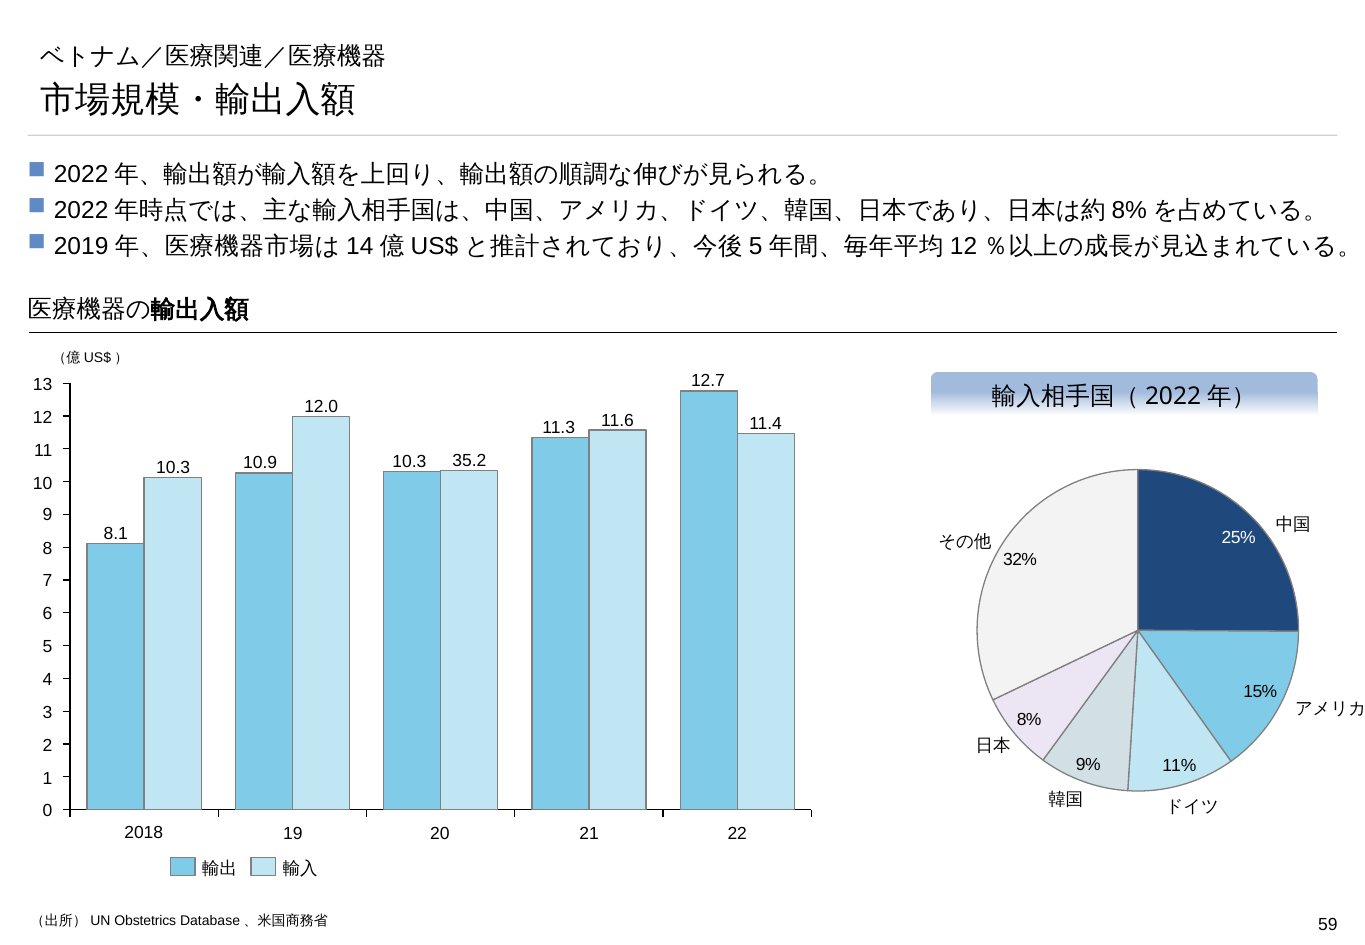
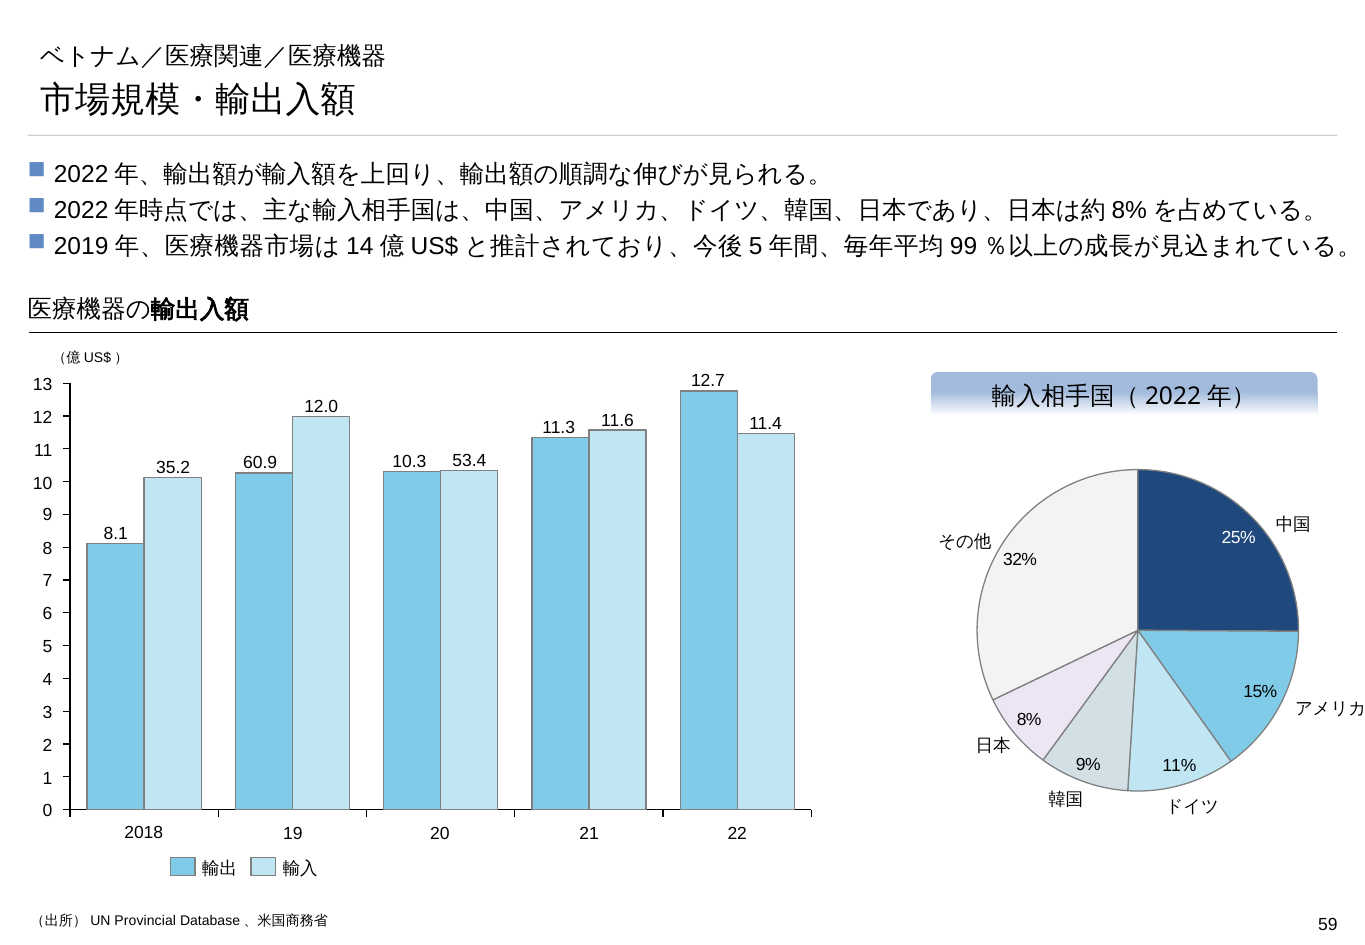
12 at (964, 246): 12 -> 99
35.2: 35.2 -> 53.4
10.9: 10.9 -> 60.9
10.3 at (173, 468): 10.3 -> 35.2
Obstetrics: Obstetrics -> Provincial
